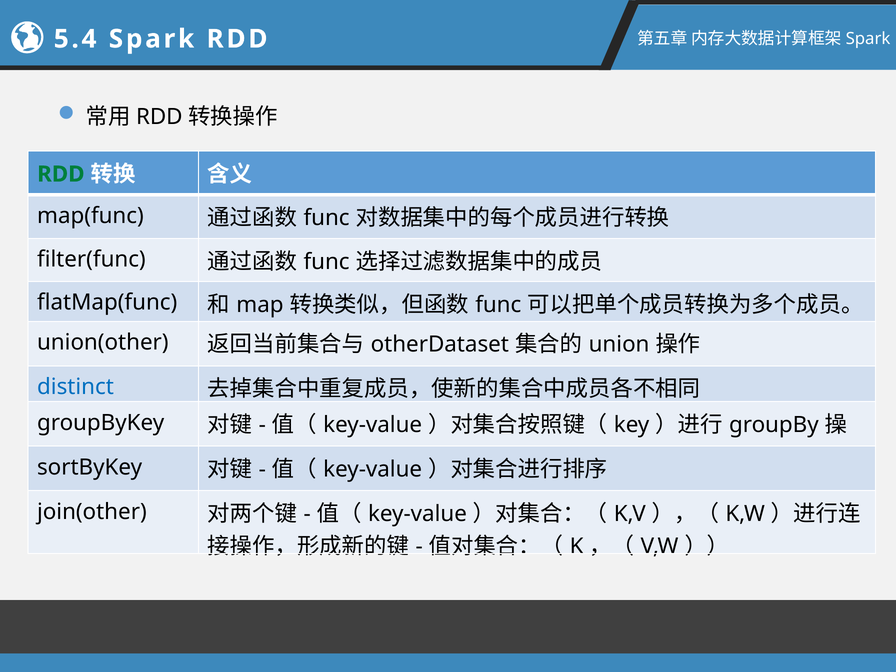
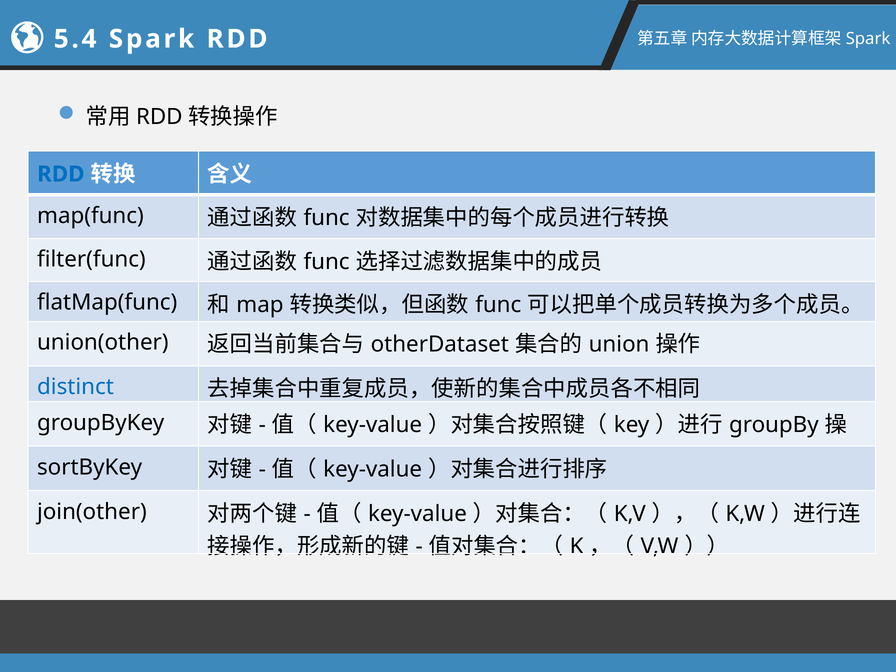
RDD at (61, 174) colour: green -> blue
